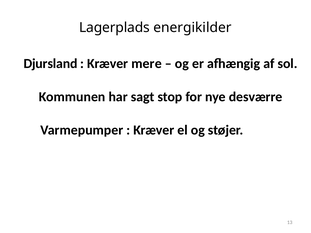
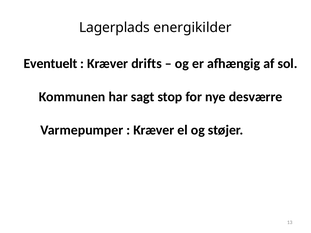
Djursland: Djursland -> Eventuelt
mere: mere -> drifts
